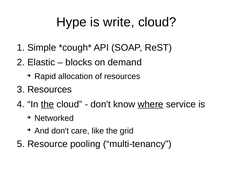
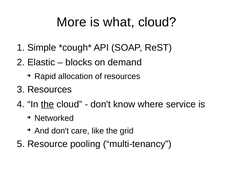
Hype: Hype -> More
write: write -> what
where underline: present -> none
